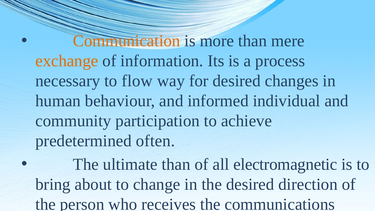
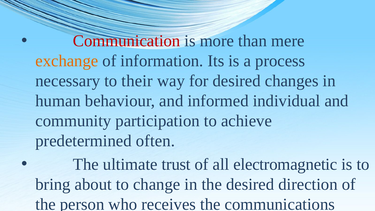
Communication colour: orange -> red
flow: flow -> their
ultimate than: than -> trust
